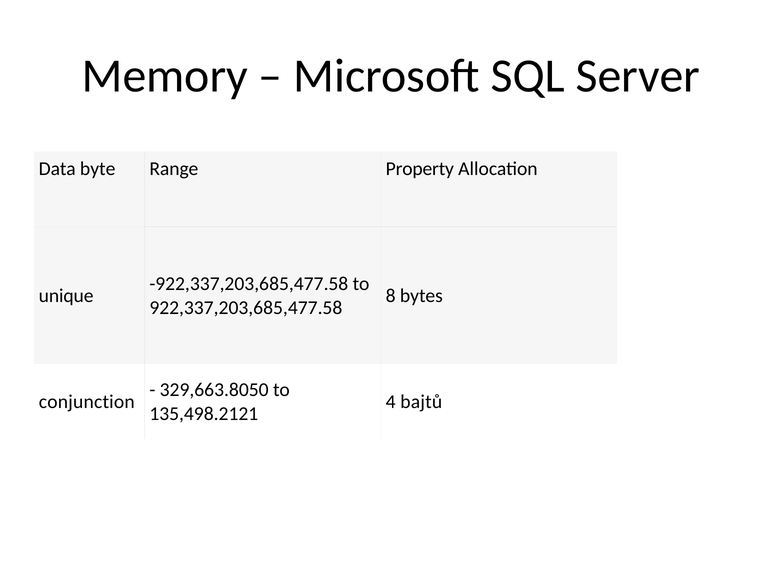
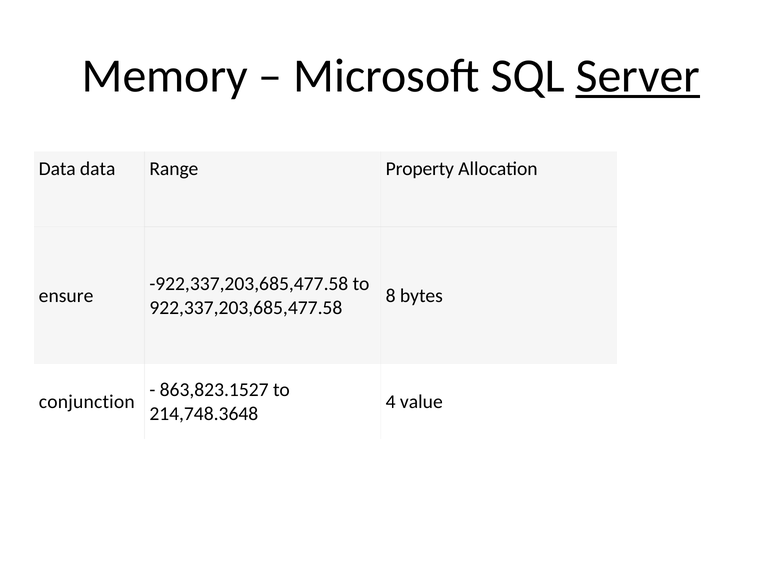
Server underline: none -> present
Data byte: byte -> data
unique: unique -> ensure
329,663.8050: 329,663.8050 -> 863,823.1527
bajtů: bajtů -> value
135,498.2121: 135,498.2121 -> 214,748.3648
